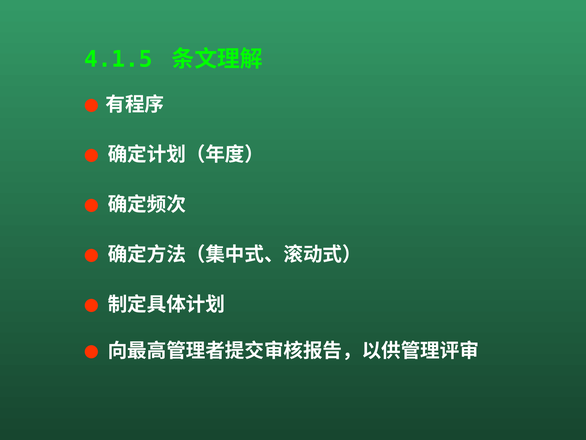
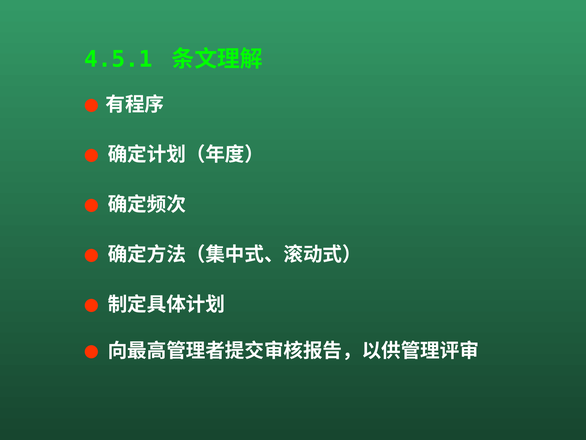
4.1.5: 4.1.5 -> 4.5.1
